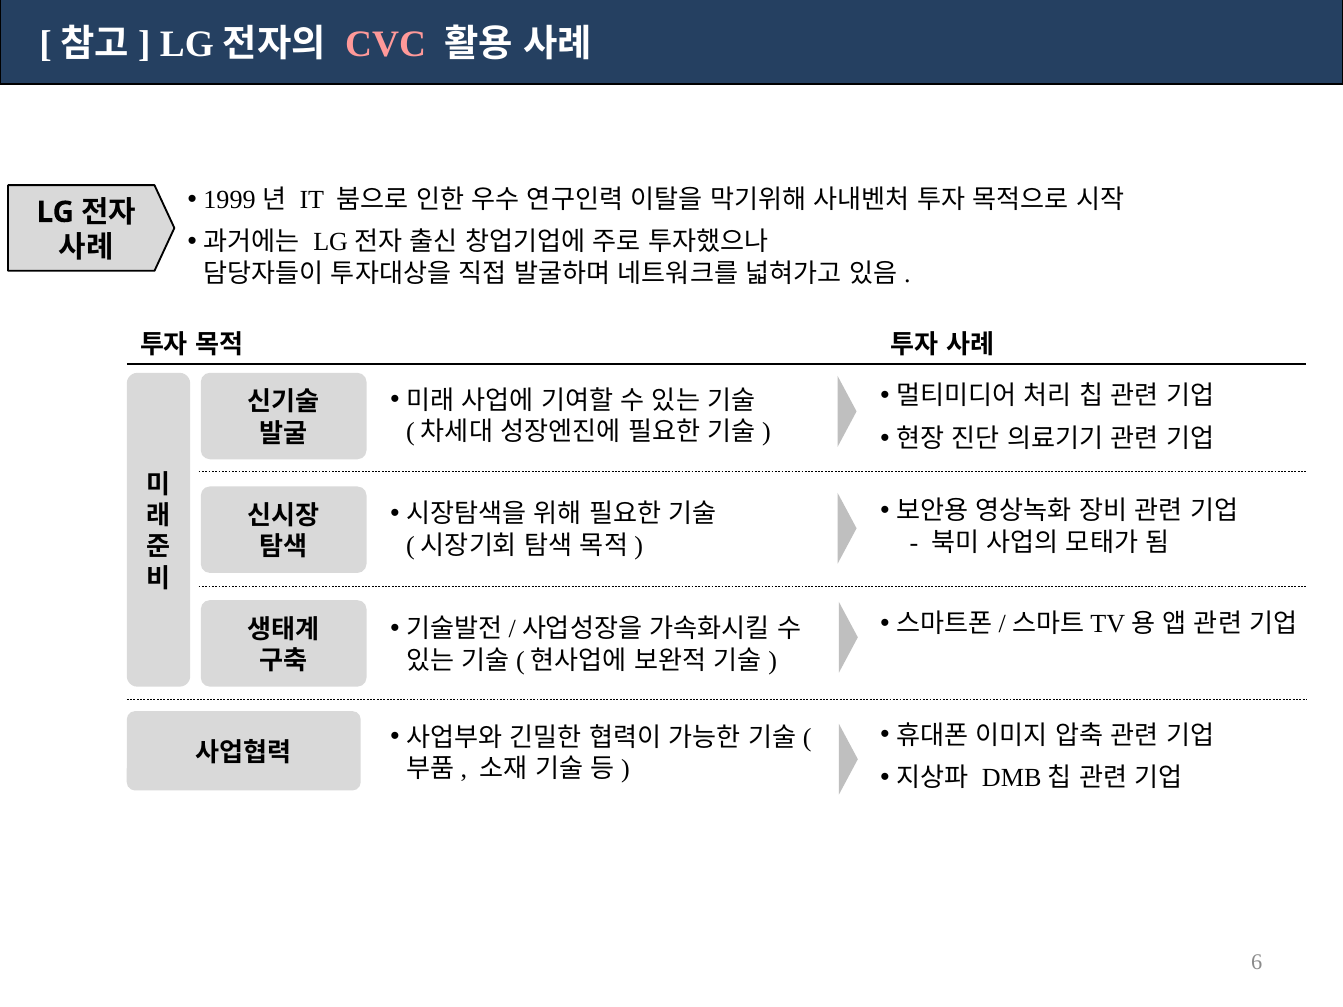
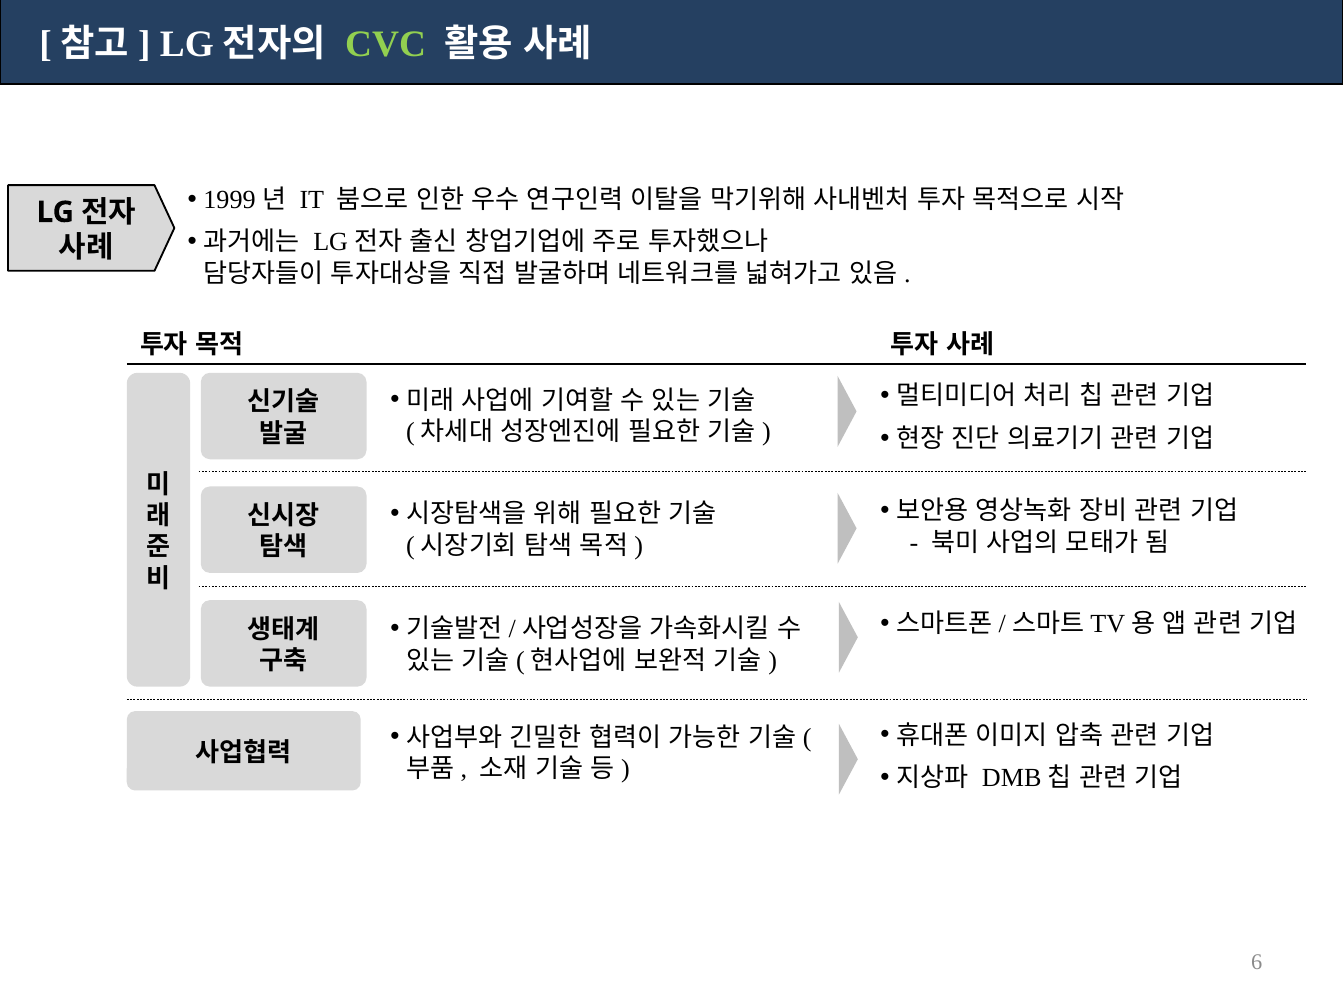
CVC colour: pink -> light green
